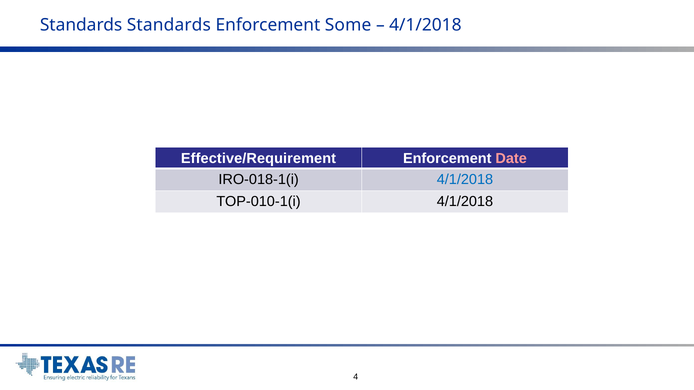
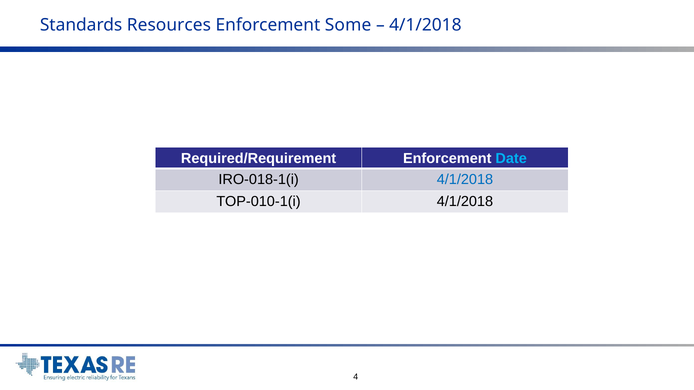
Standards Standards: Standards -> Resources
Effective/Requirement: Effective/Requirement -> Required/Requirement
Date colour: pink -> light blue
